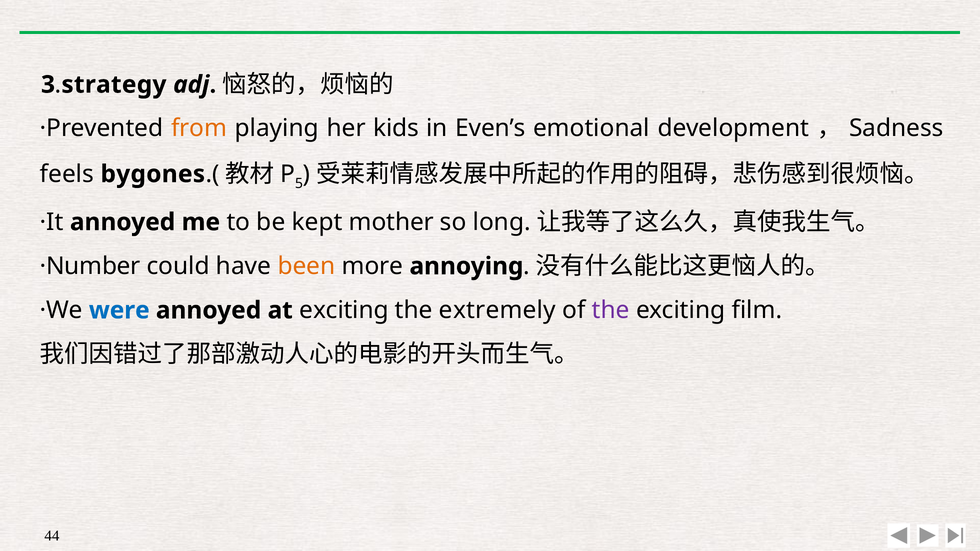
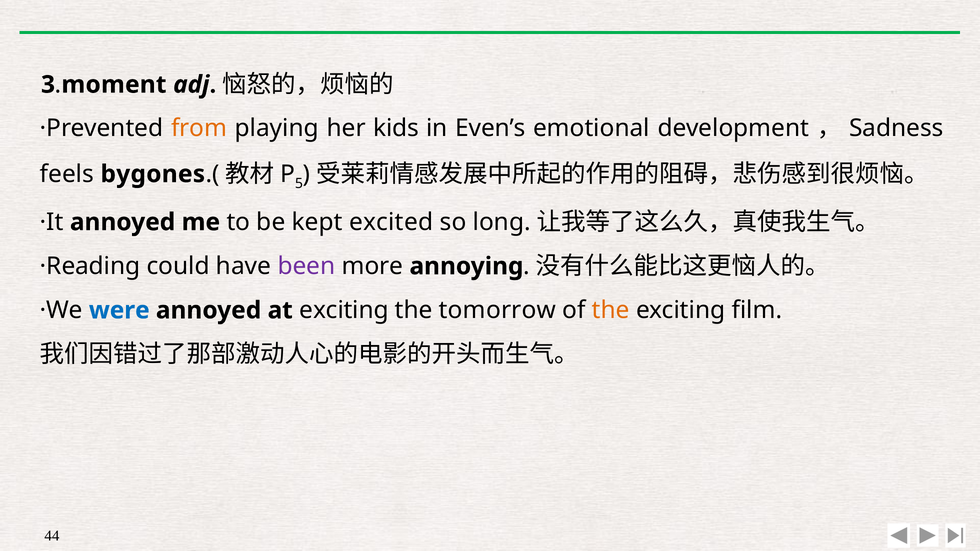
strategy: strategy -> moment
mother: mother -> excited
·Number: ·Number -> ·Reading
been colour: orange -> purple
extremely: extremely -> tomorrow
the at (611, 310) colour: purple -> orange
